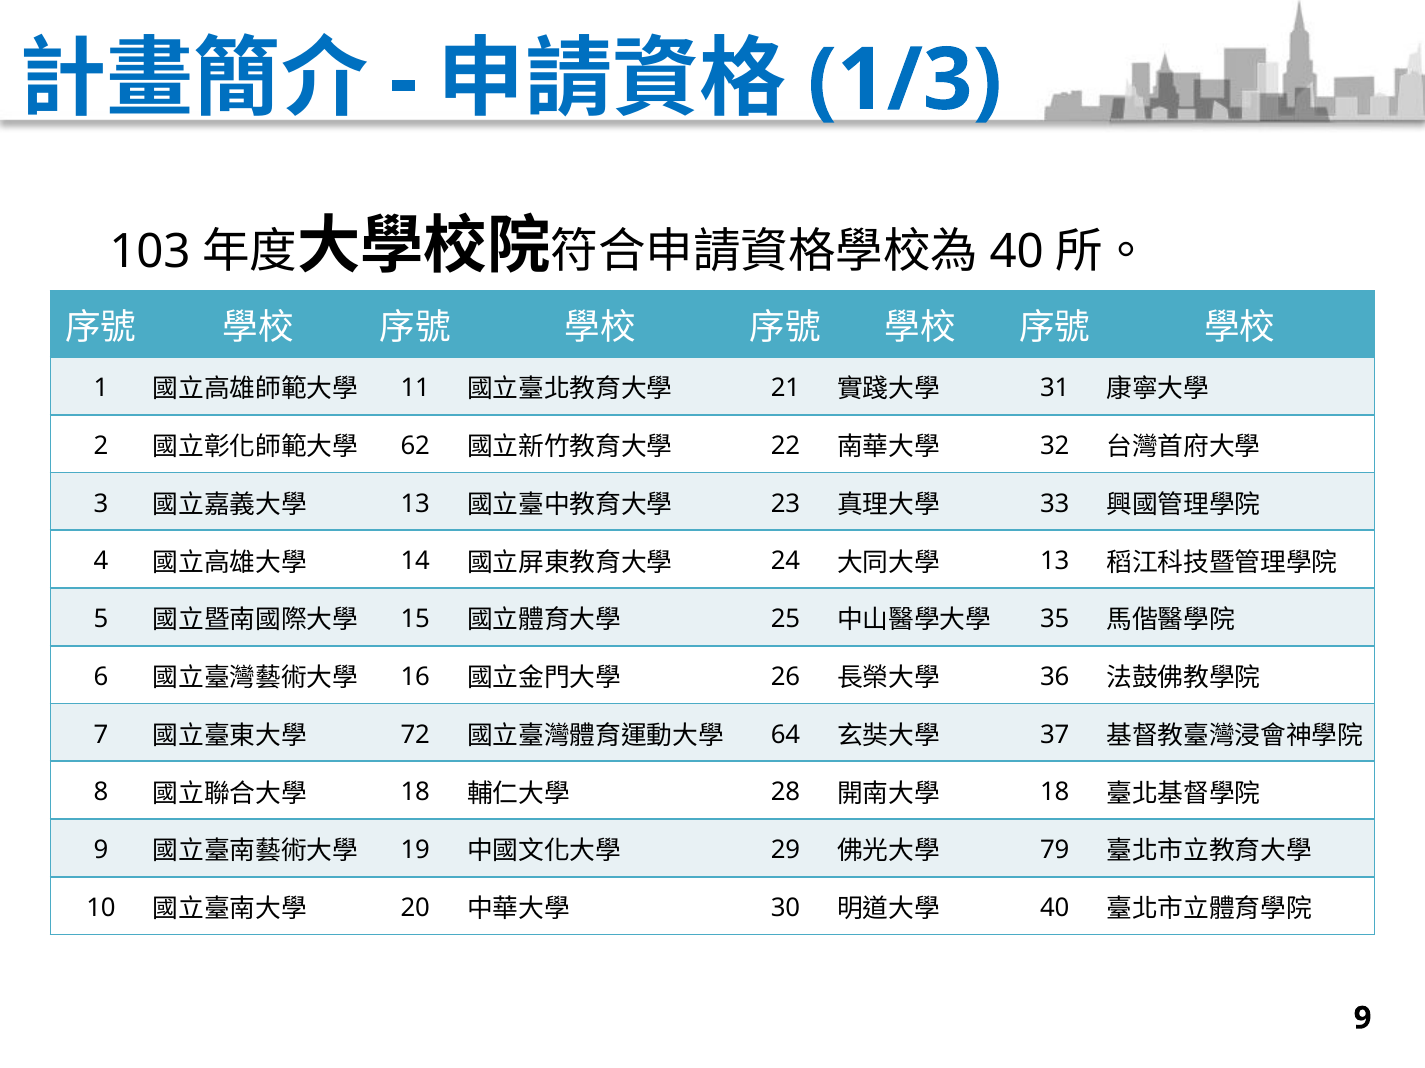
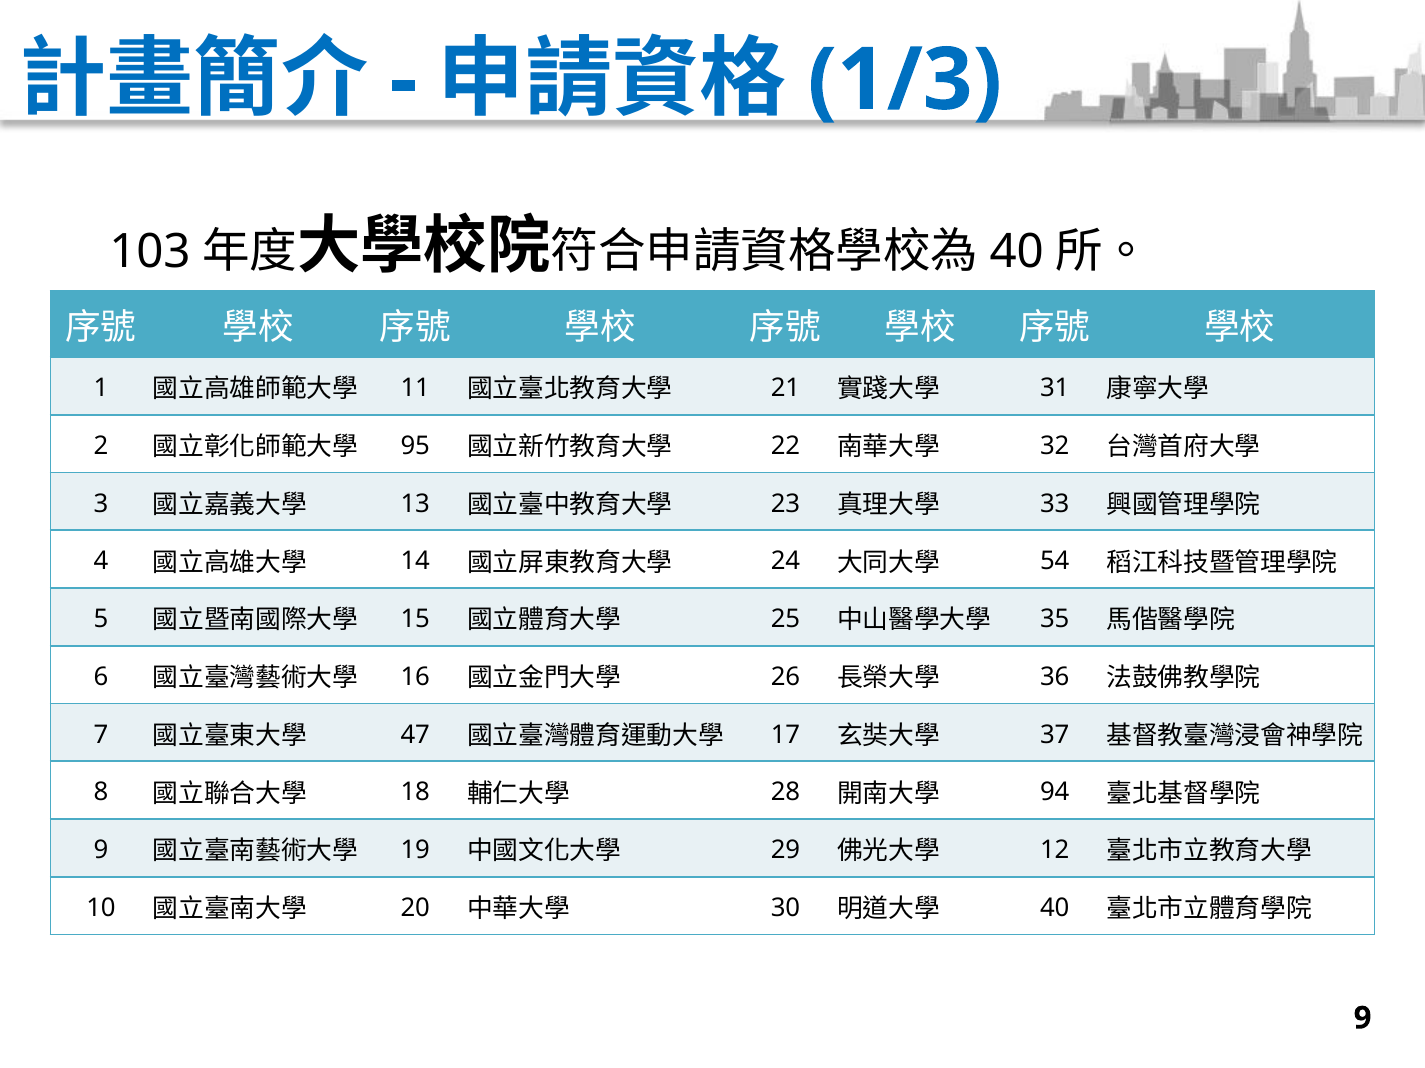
62: 62 -> 95
13 at (1055, 562): 13 -> 54
72: 72 -> 47
64: 64 -> 17
18 at (1055, 793): 18 -> 94
79: 79 -> 12
